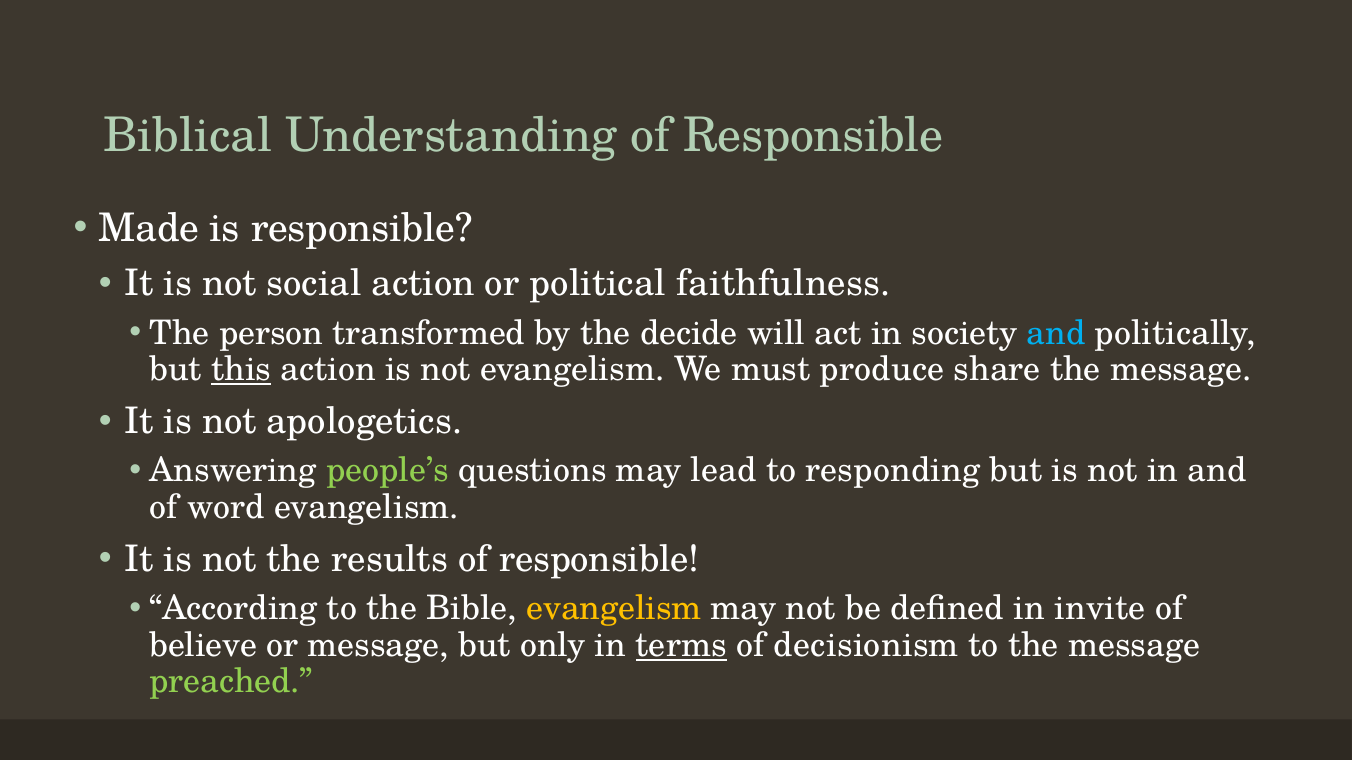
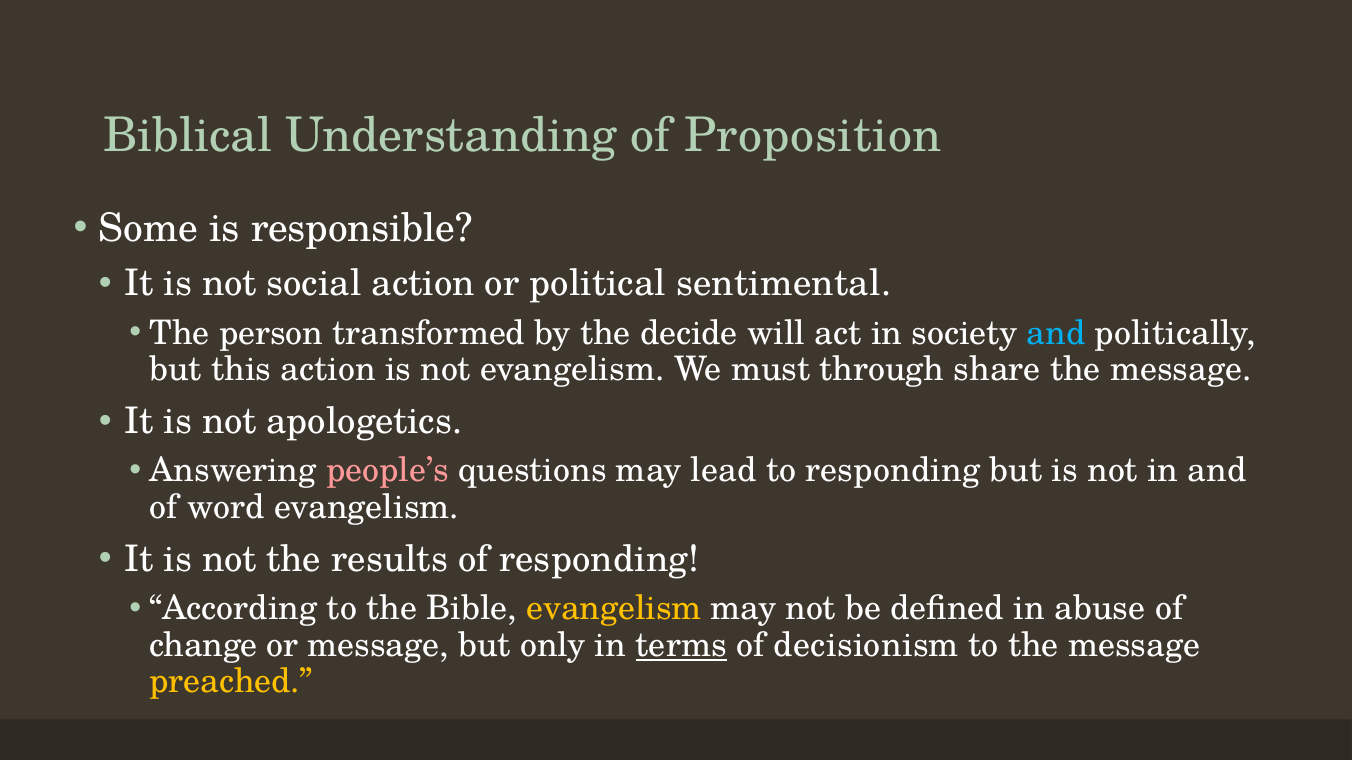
Understanding of Responsible: Responsible -> Proposition
Made: Made -> Some
faithfulness: faithfulness -> sentimental
this underline: present -> none
produce: produce -> through
people’s colour: light green -> pink
results of responsible: responsible -> responding
invite: invite -> abuse
believe: believe -> change
preached colour: light green -> yellow
